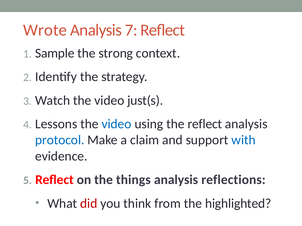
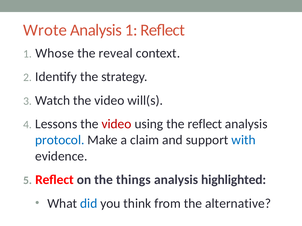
Analysis 7: 7 -> 1
Sample: Sample -> Whose
strong: strong -> reveal
just(s: just(s -> will(s
video at (117, 124) colour: blue -> red
reflections: reflections -> highlighted
did colour: red -> blue
highlighted: highlighted -> alternative
